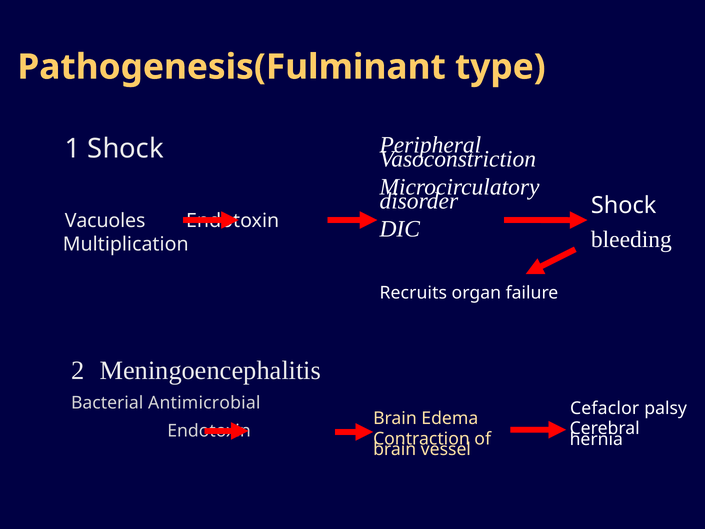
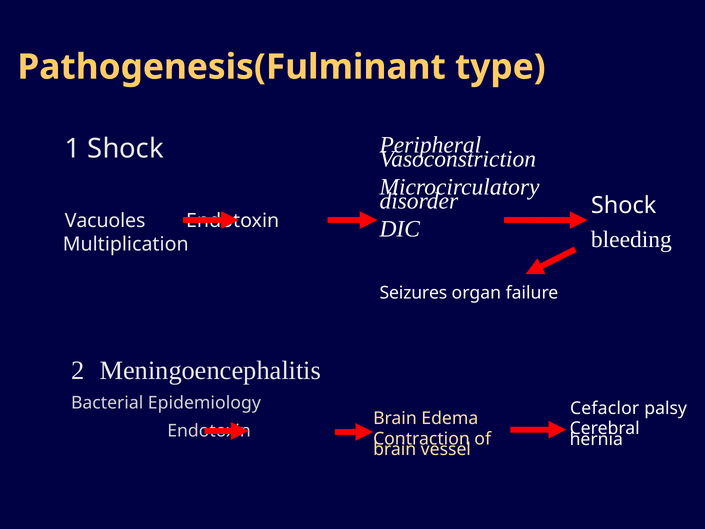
Recruits: Recruits -> Seizures
Antimicrobial: Antimicrobial -> Epidemiology
